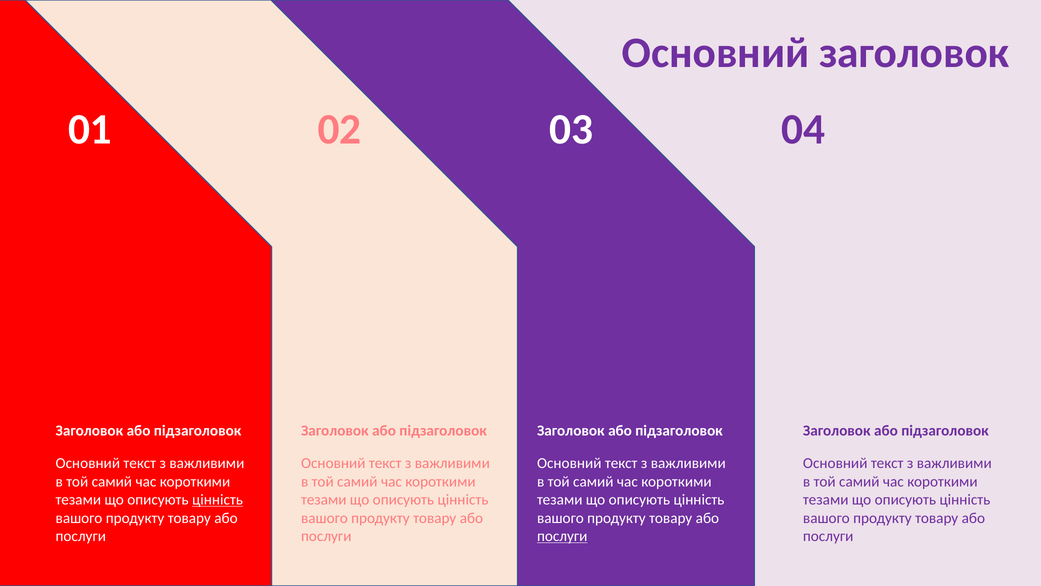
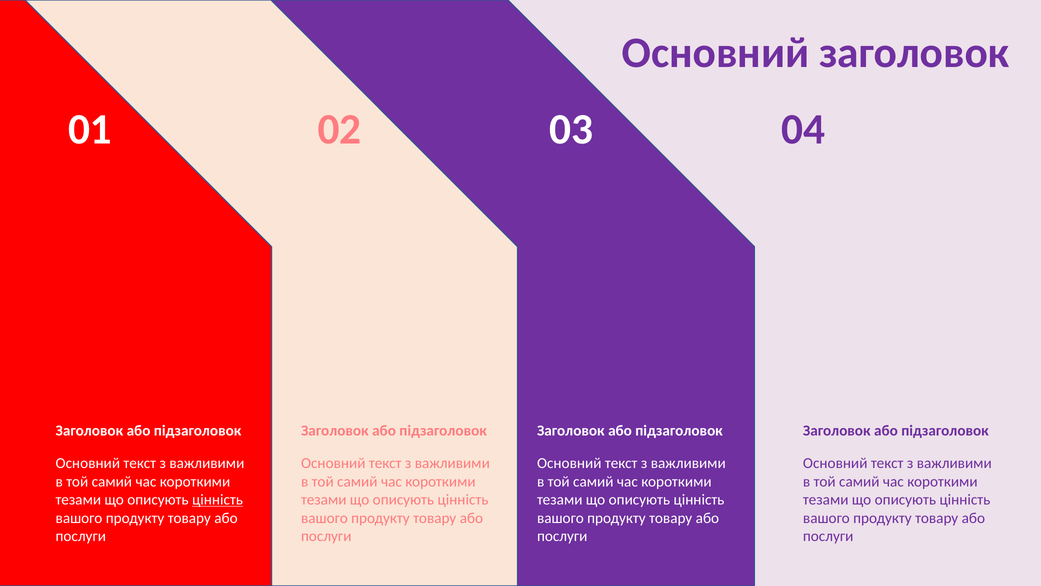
послуги at (562, 536) underline: present -> none
